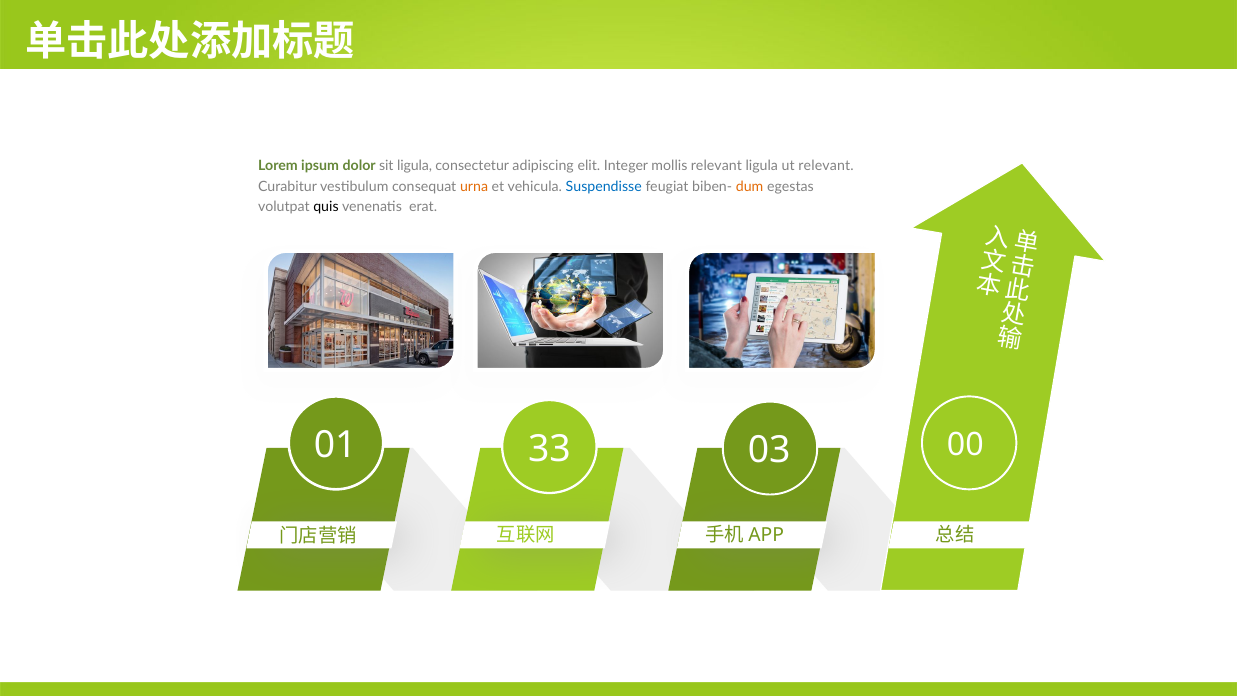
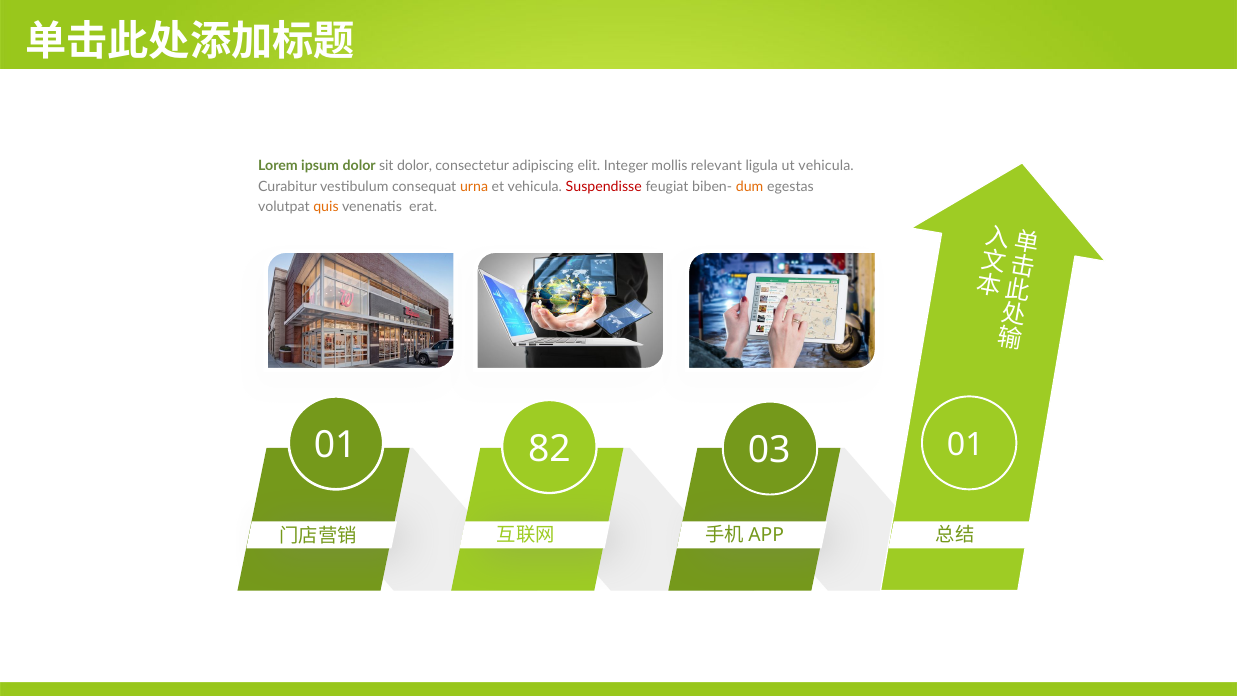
sit ligula: ligula -> dolor
ut relevant: relevant -> vehicula
Suspendisse colour: blue -> red
quis colour: black -> orange
33: 33 -> 82
03 00: 00 -> 01
